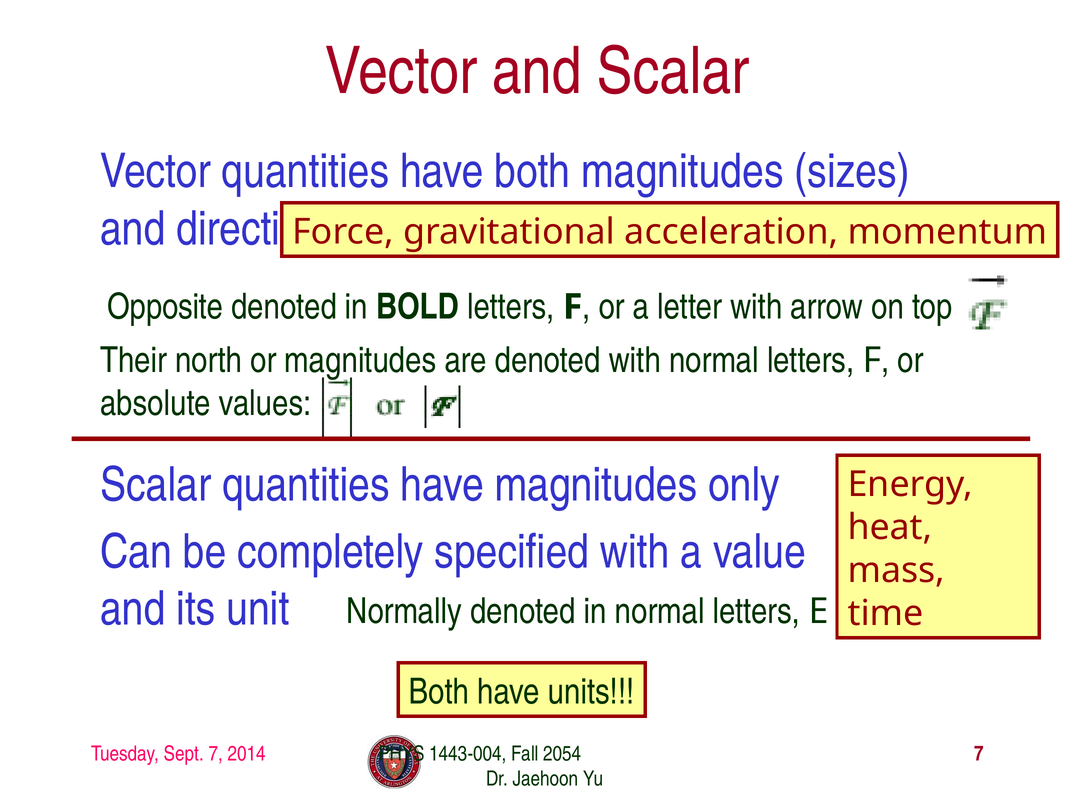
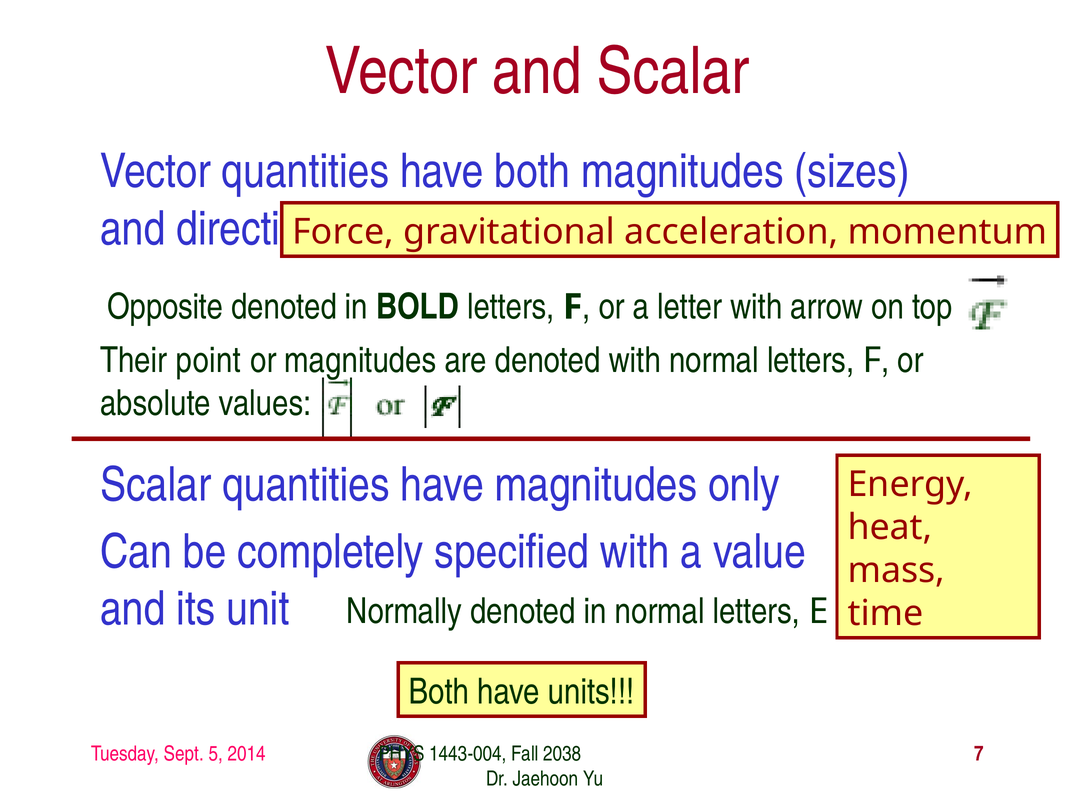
north: north -> point
Sept 7: 7 -> 5
2054: 2054 -> 2038
